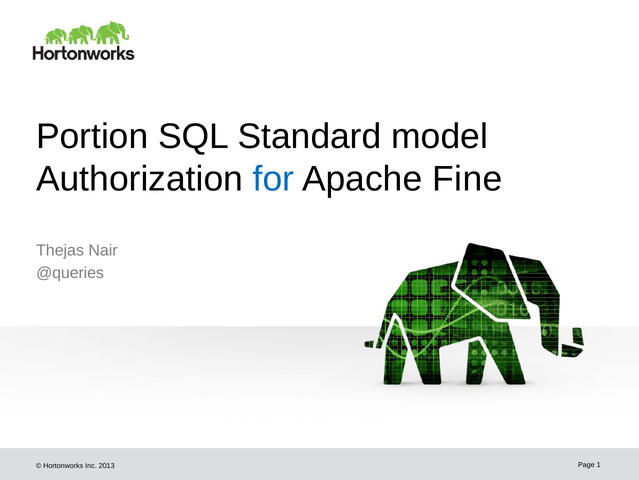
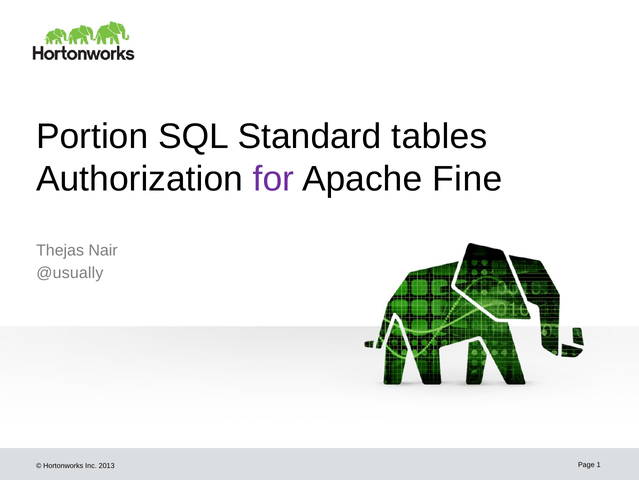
model: model -> tables
for colour: blue -> purple
@queries: @queries -> @usually
